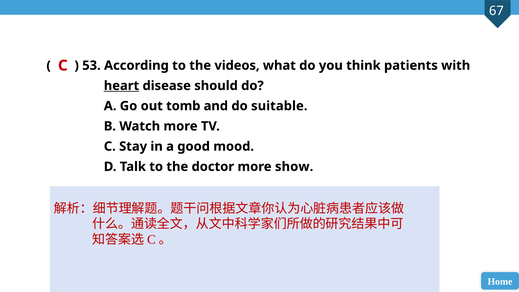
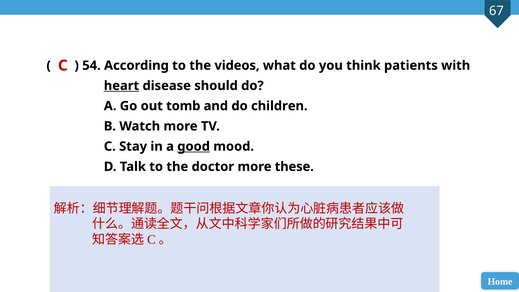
53: 53 -> 54
suitable: suitable -> children
good underline: none -> present
show: show -> these
